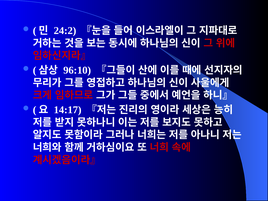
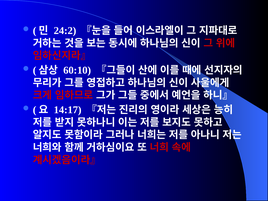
96:10: 96:10 -> 60:10
